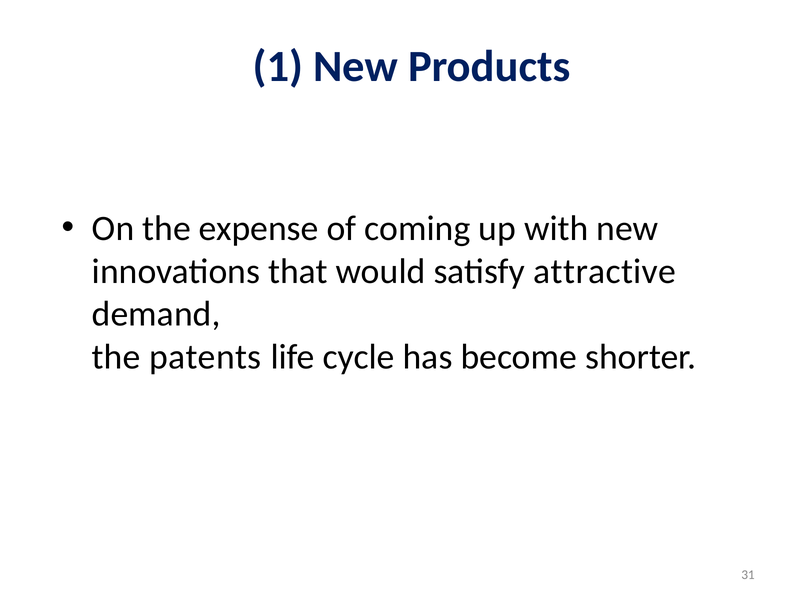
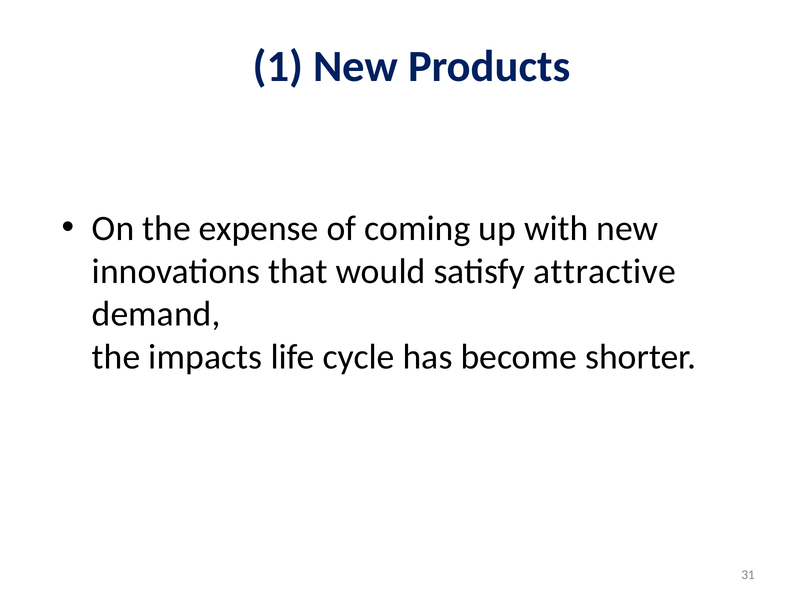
patents: patents -> impacts
